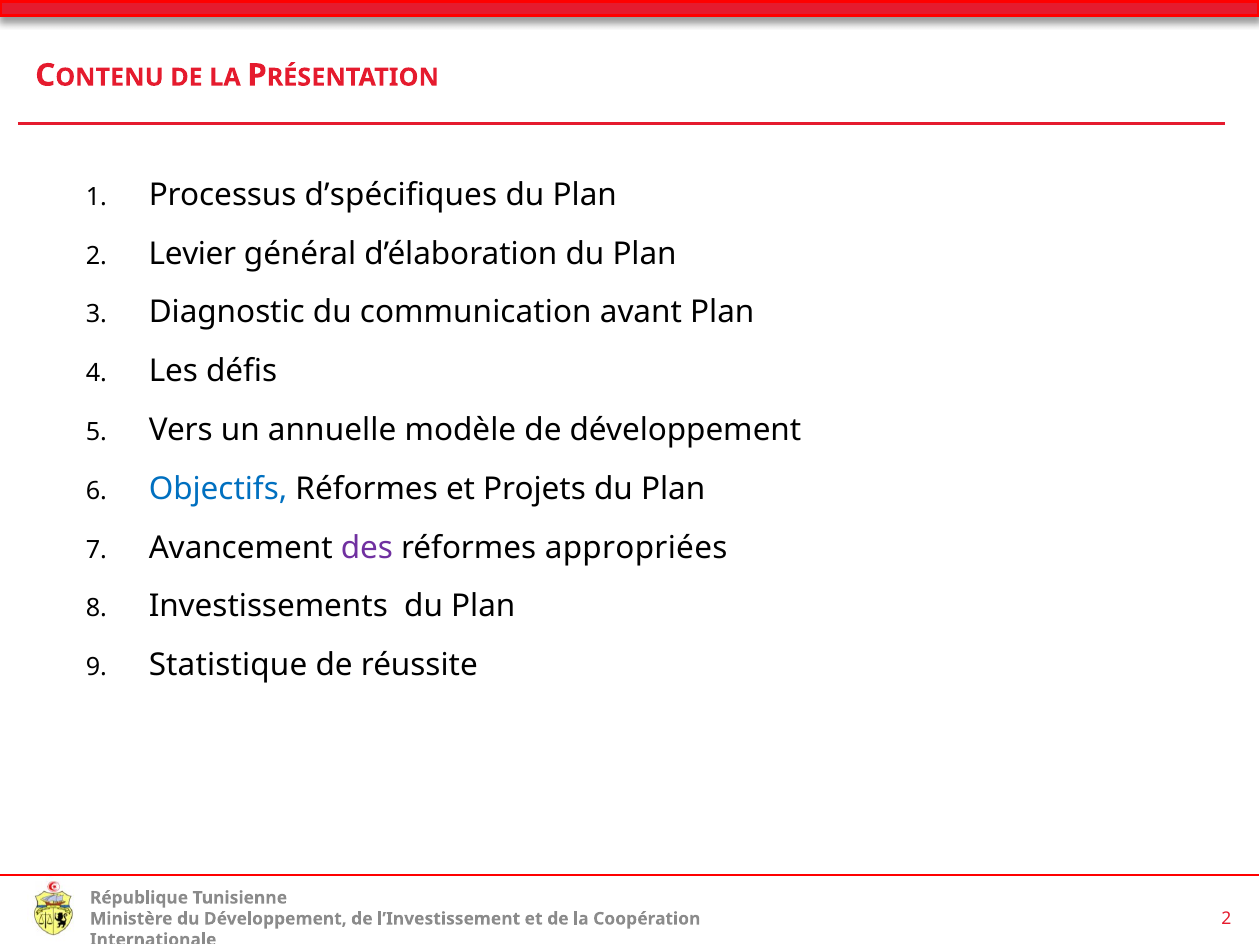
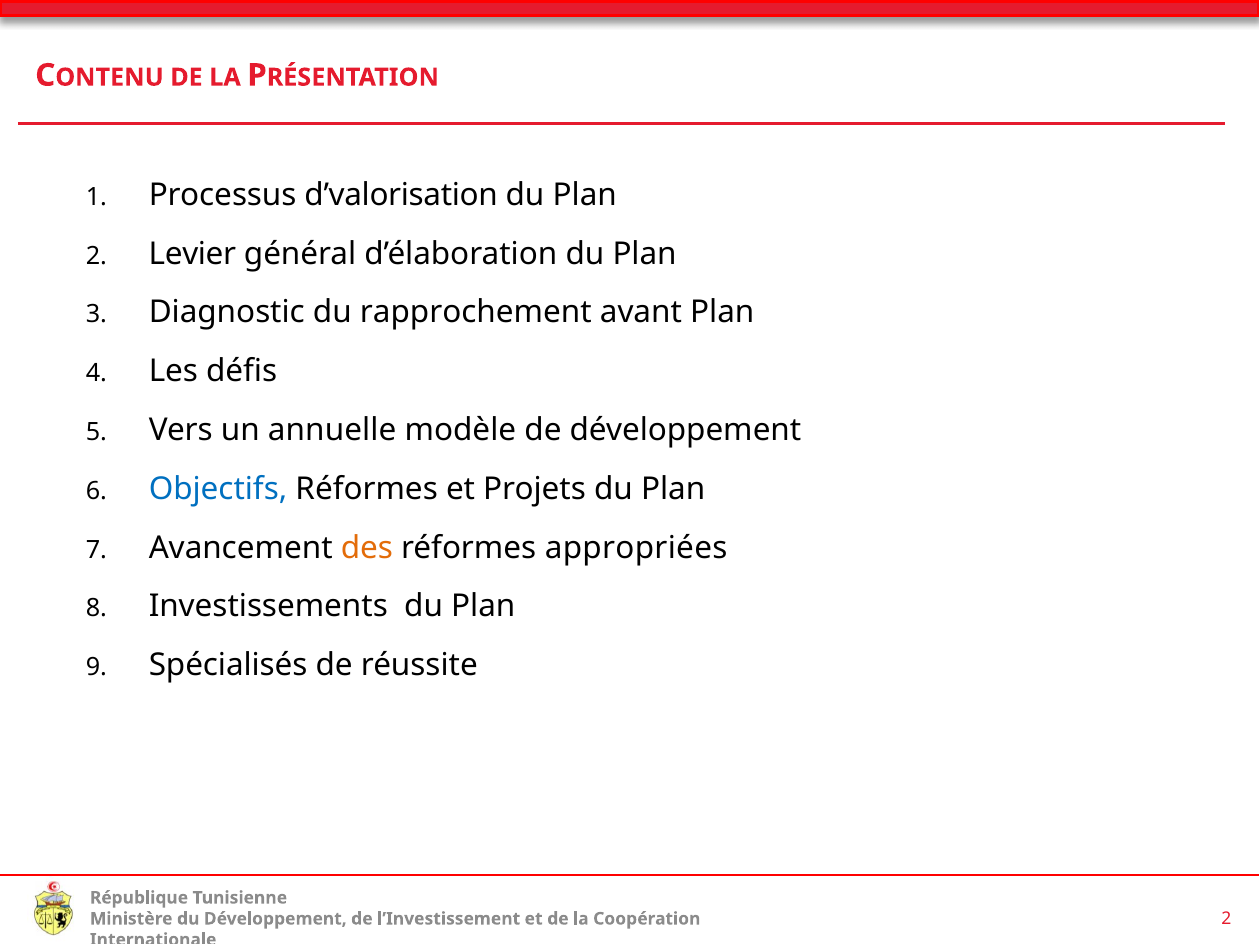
d’spécifiques: d’spécifiques -> d’valorisation
communication: communication -> rapprochement
des colour: purple -> orange
Statistique: Statistique -> Spécialisés
